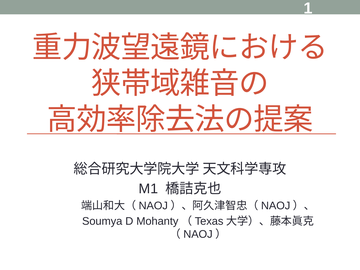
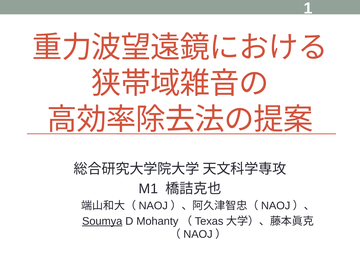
Soumya underline: none -> present
